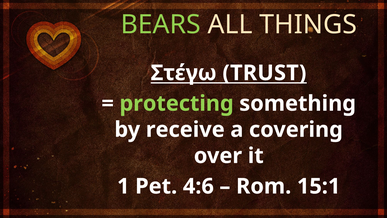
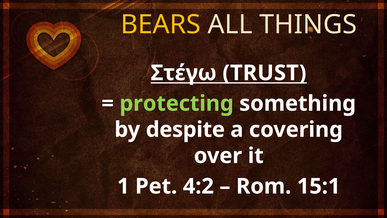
BEARS colour: light green -> yellow
receive: receive -> despite
4:6: 4:6 -> 4:2
